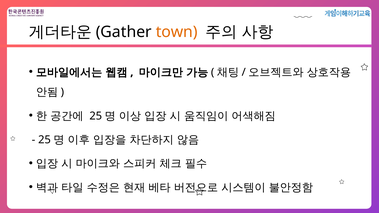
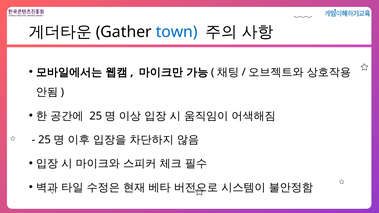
town colour: orange -> blue
